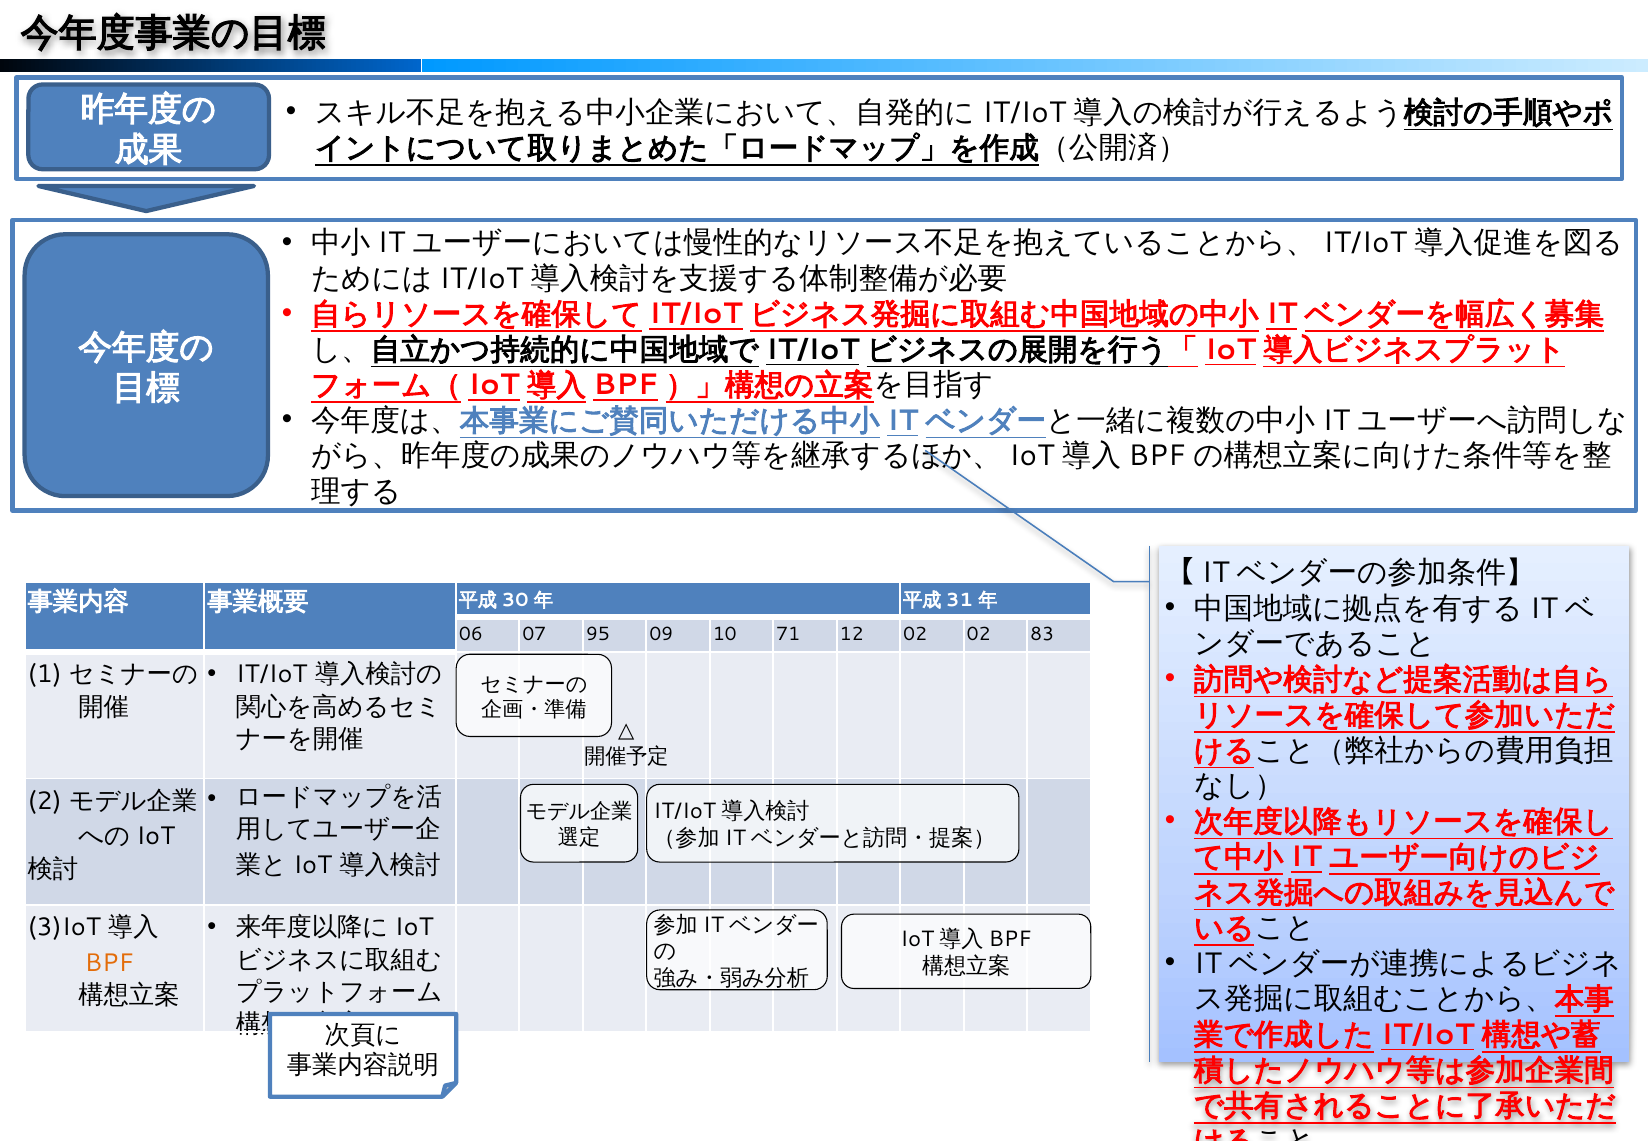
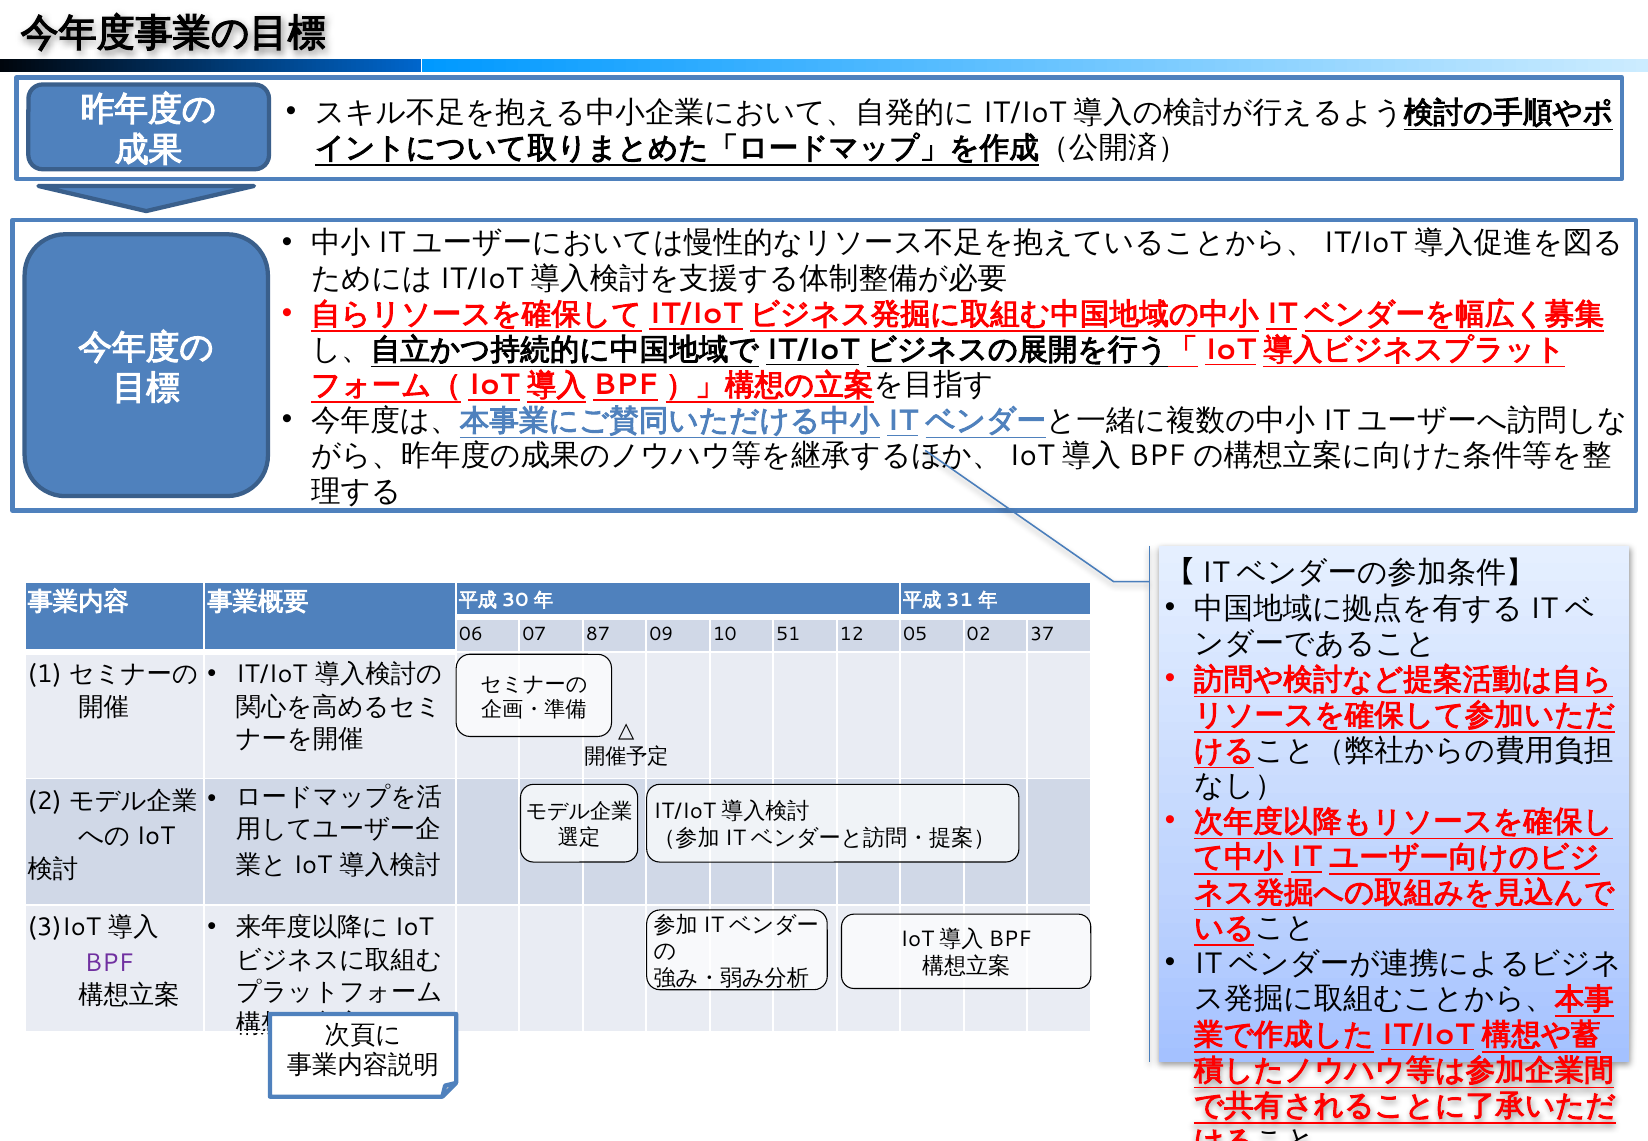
95: 95 -> 87
71: 71 -> 51
12 02: 02 -> 05
83: 83 -> 37
BPF colour: orange -> purple
